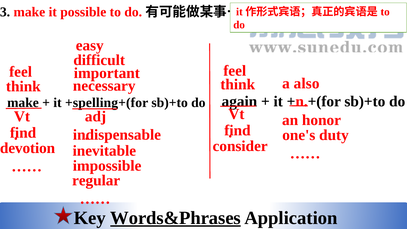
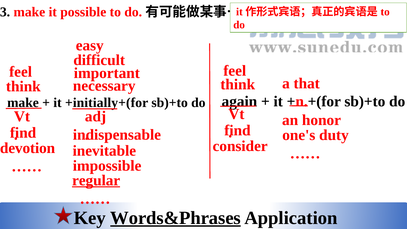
also: also -> that
+spelling+(for: +spelling+(for -> +initially+(for
regular underline: none -> present
